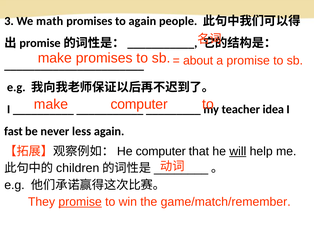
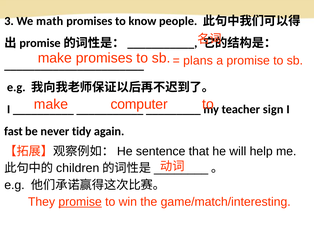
to again: again -> know
about: about -> plans
idea: idea -> sign
less: less -> tidy
He computer: computer -> sentence
will underline: present -> none
game/match/remember: game/match/remember -> game/match/interesting
